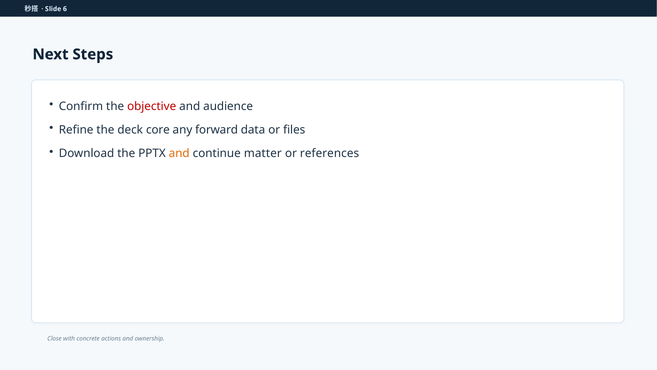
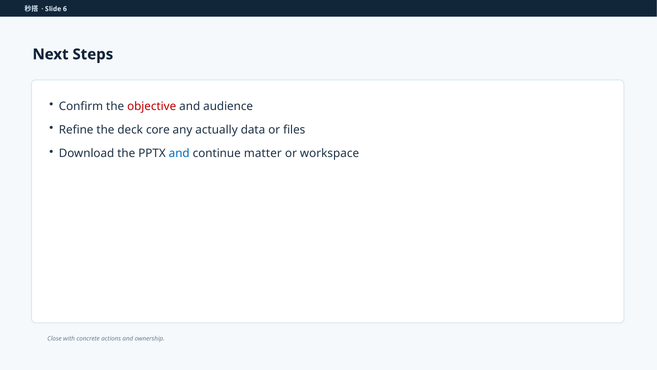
forward: forward -> actually
and at (179, 153) colour: orange -> blue
references: references -> workspace
